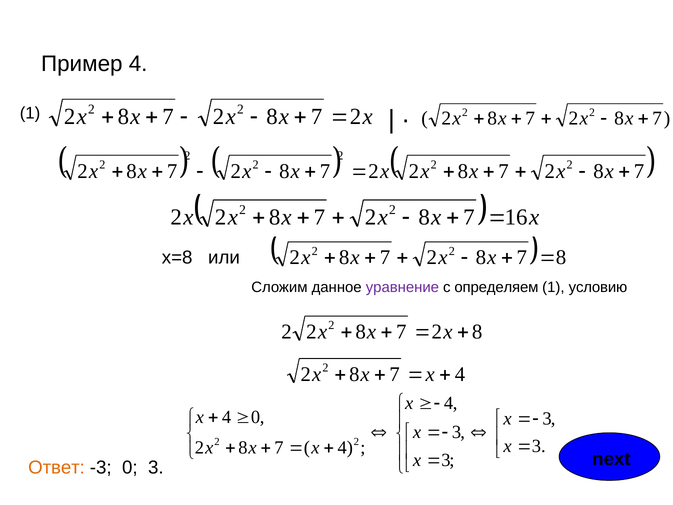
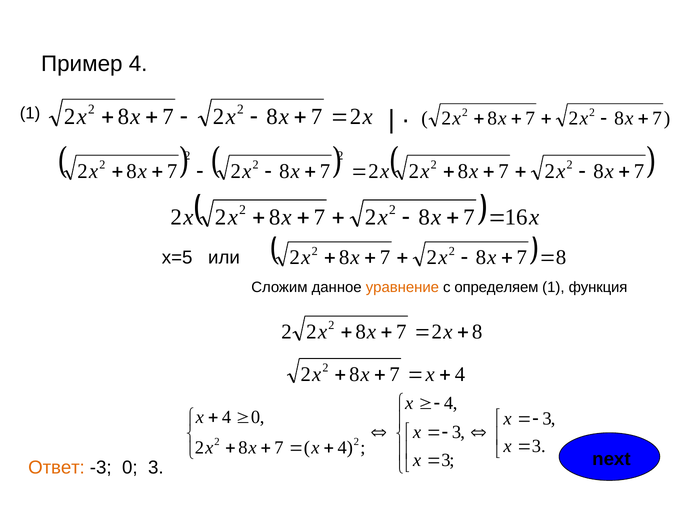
х=8: х=8 -> х=5
уравнение colour: purple -> orange
условию: условию -> функция
